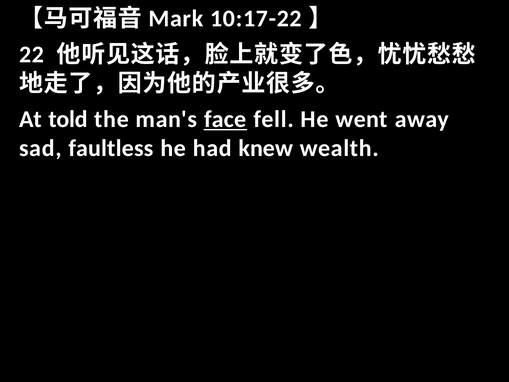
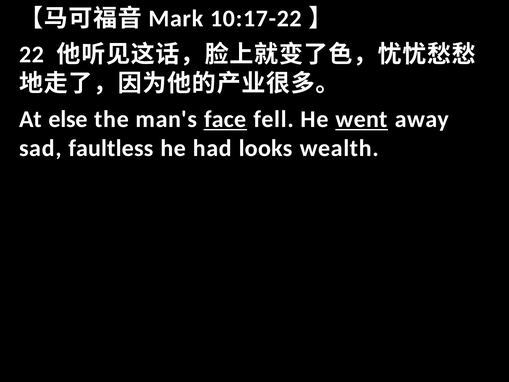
told: told -> else
went underline: none -> present
knew: knew -> looks
